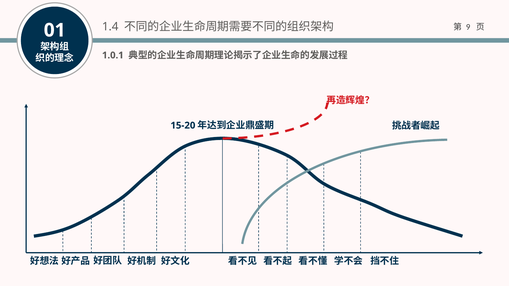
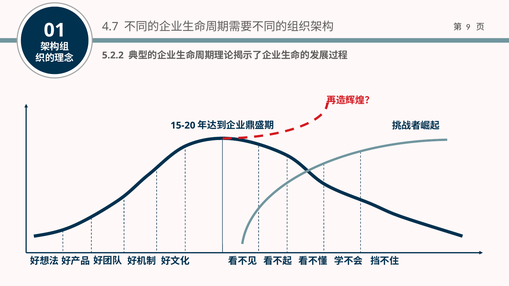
1.4: 1.4 -> 4.7
1.0.1: 1.0.1 -> 5.2.2
